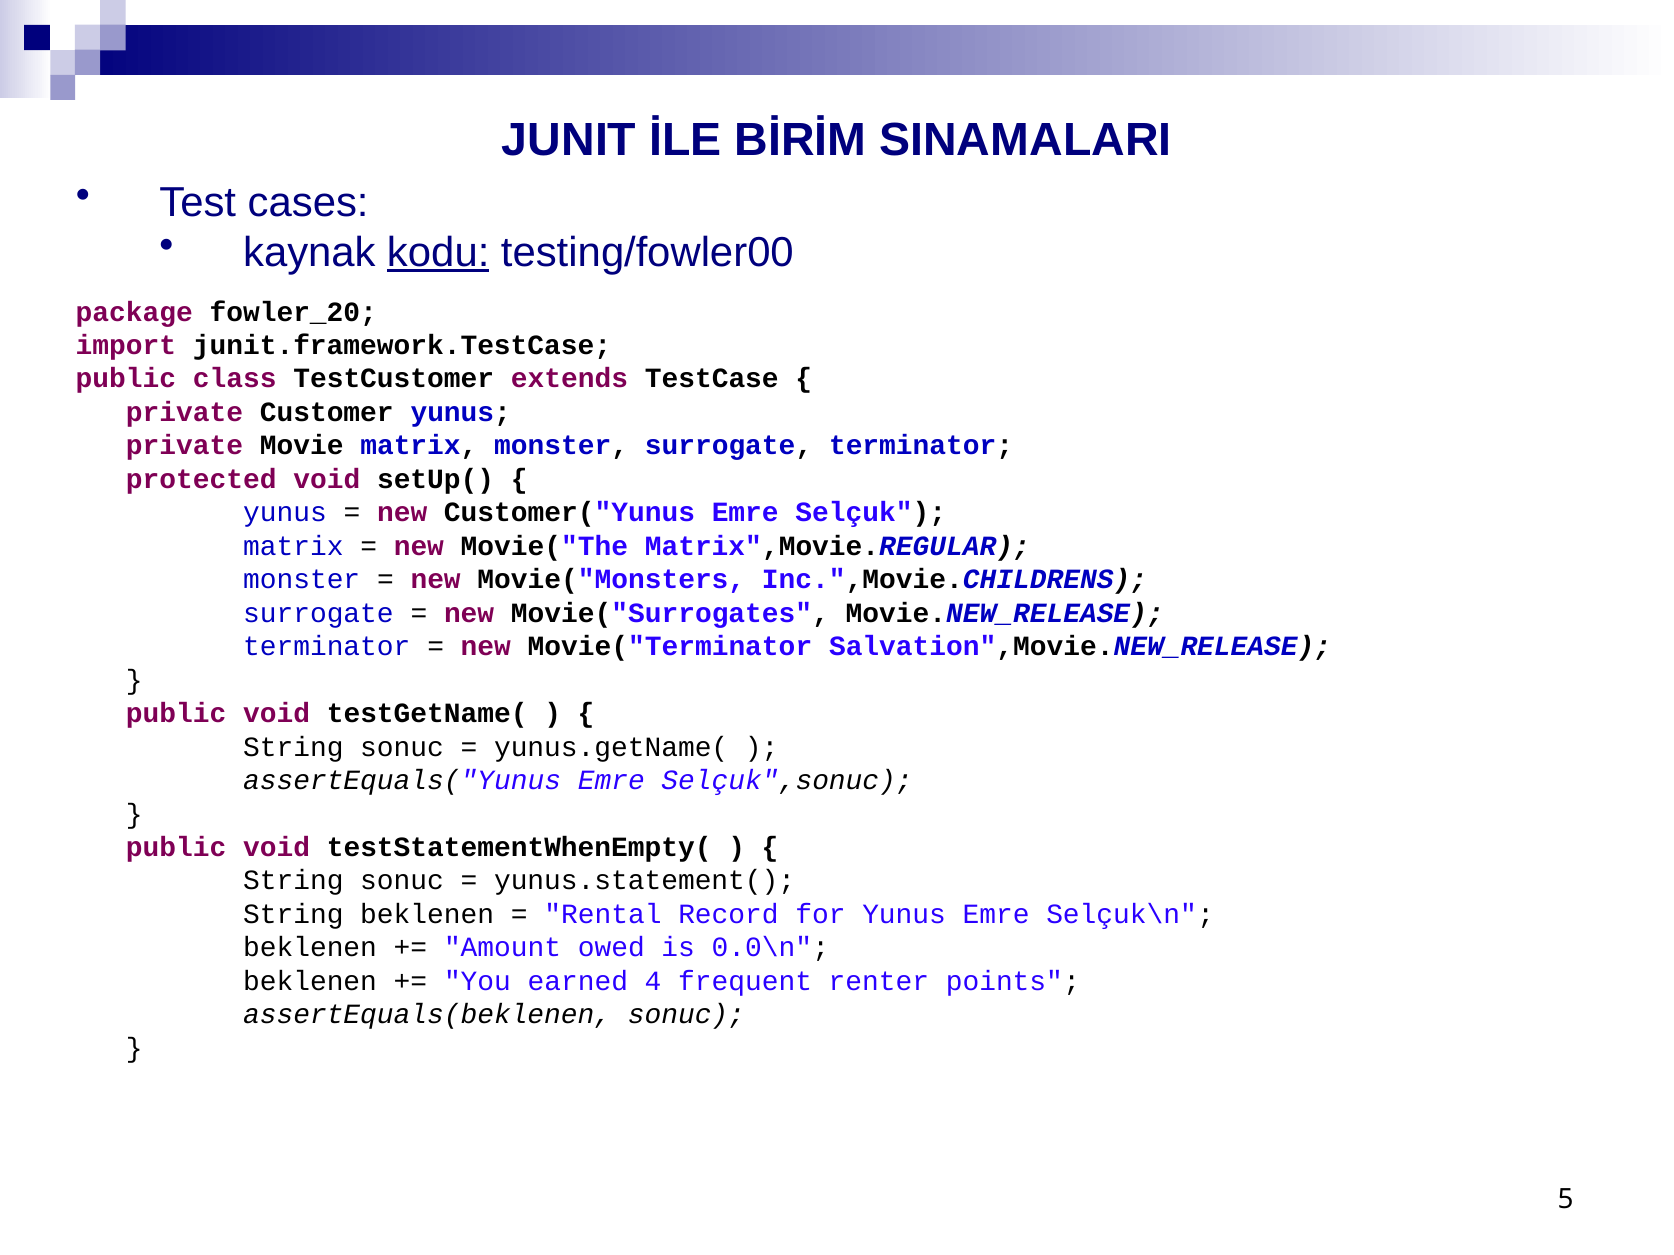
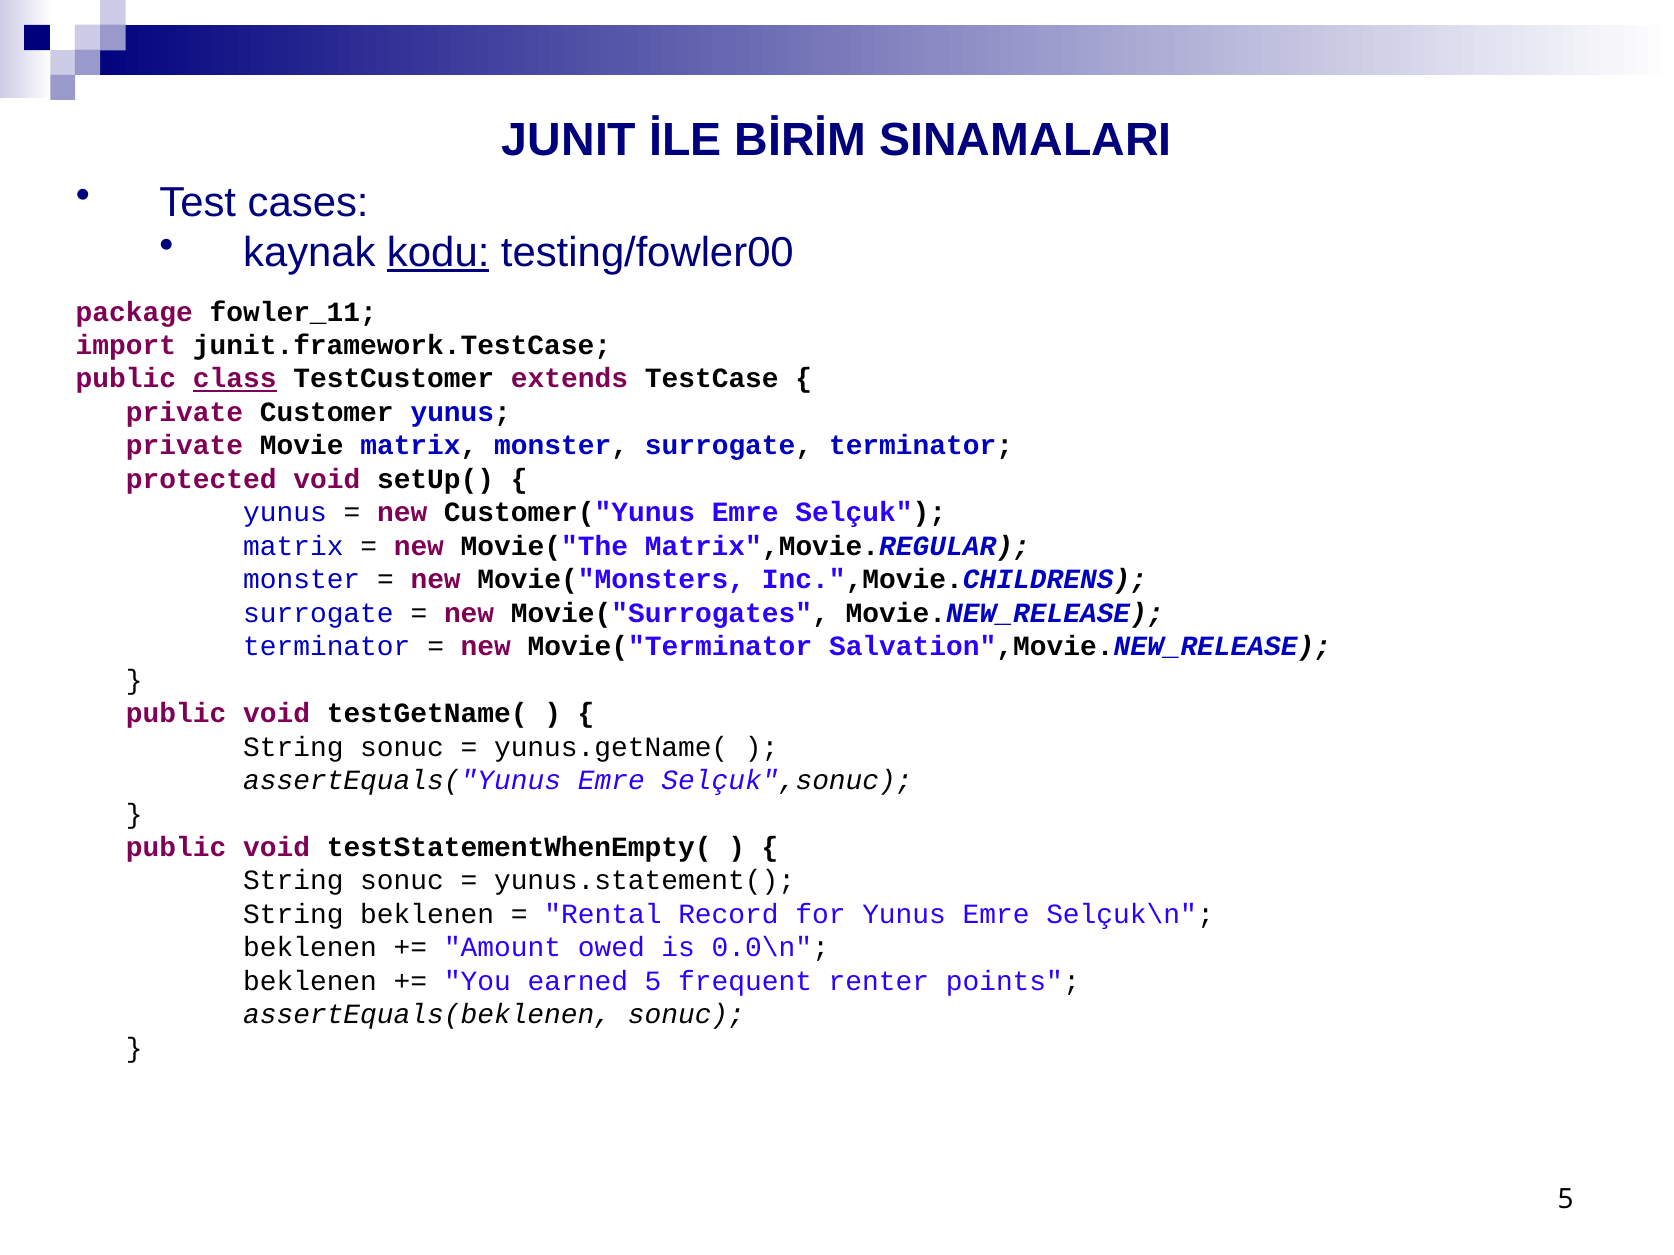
fowler_20: fowler_20 -> fowler_11
class underline: none -> present
earned 4: 4 -> 5
